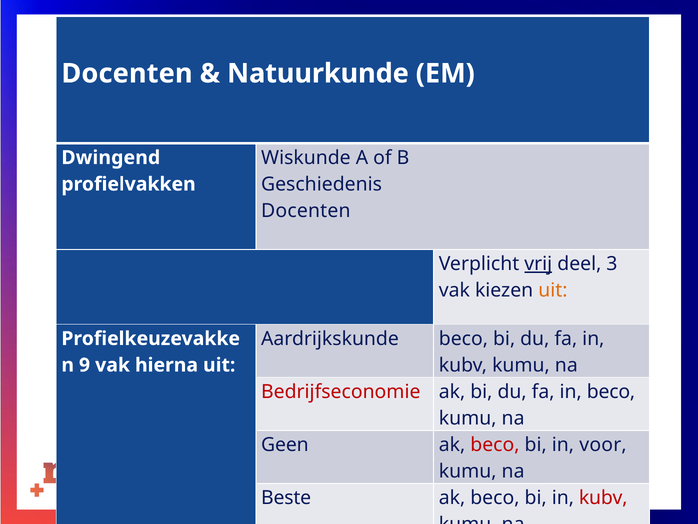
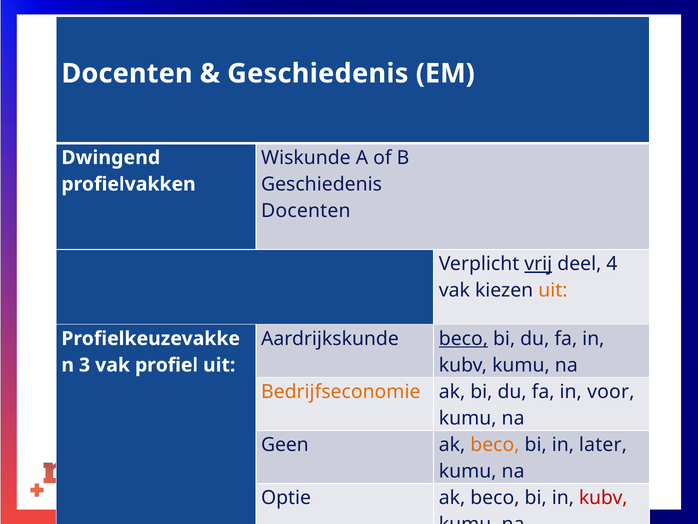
Natuurkunde at (318, 73): Natuurkunde -> Geschiedenis
3: 3 -> 4
beco at (463, 338) underline: none -> present
9: 9 -> 3
hierna: hierna -> profiel
Bedrijfseconomie colour: red -> orange
in beco: beco -> voor
beco at (495, 444) colour: red -> orange
voor: voor -> later
Beste: Beste -> Optie
